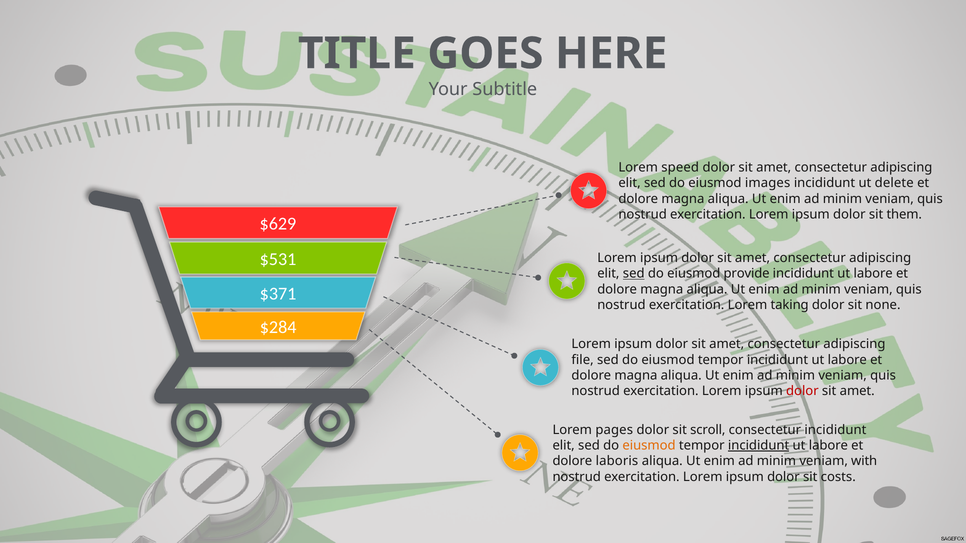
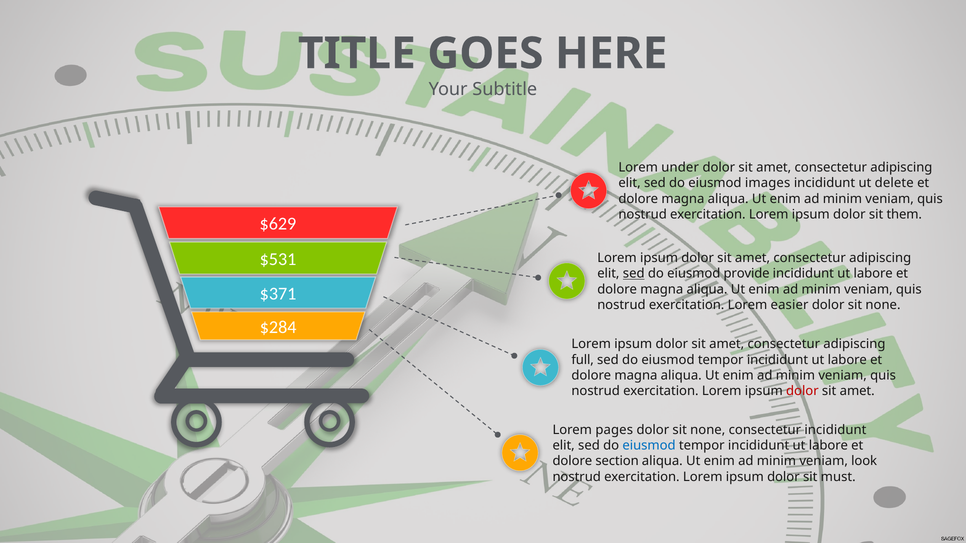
speed: speed -> under
taking: taking -> easier
file: file -> full
scroll at (708, 430): scroll -> none
eiusmod at (649, 446) colour: orange -> blue
incididunt at (759, 446) underline: present -> none
laboris: laboris -> section
with: with -> look
costs: costs -> must
